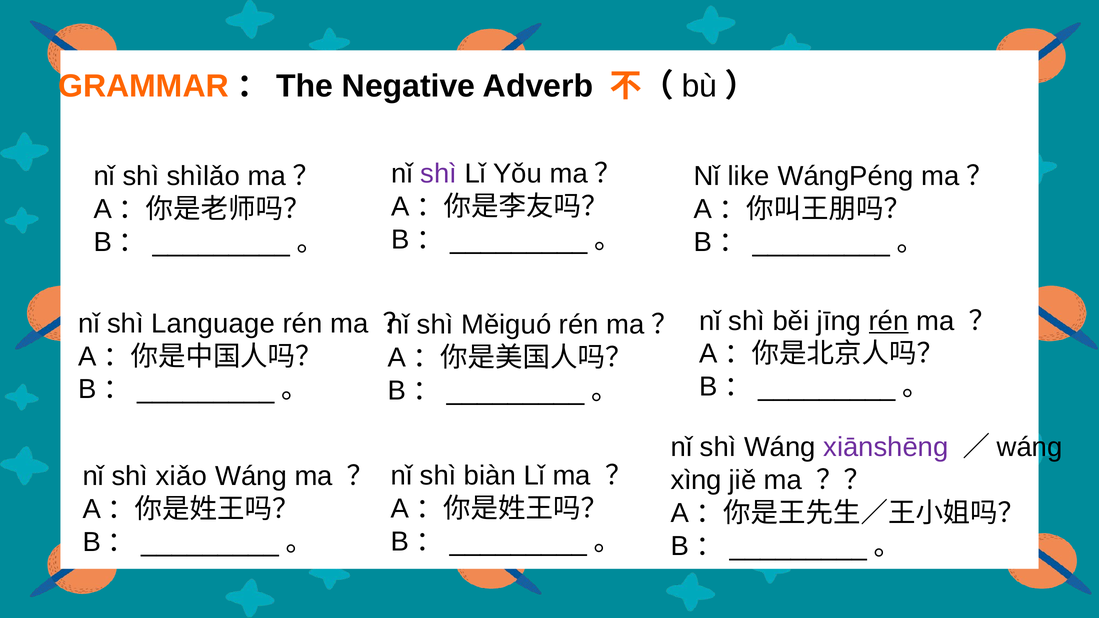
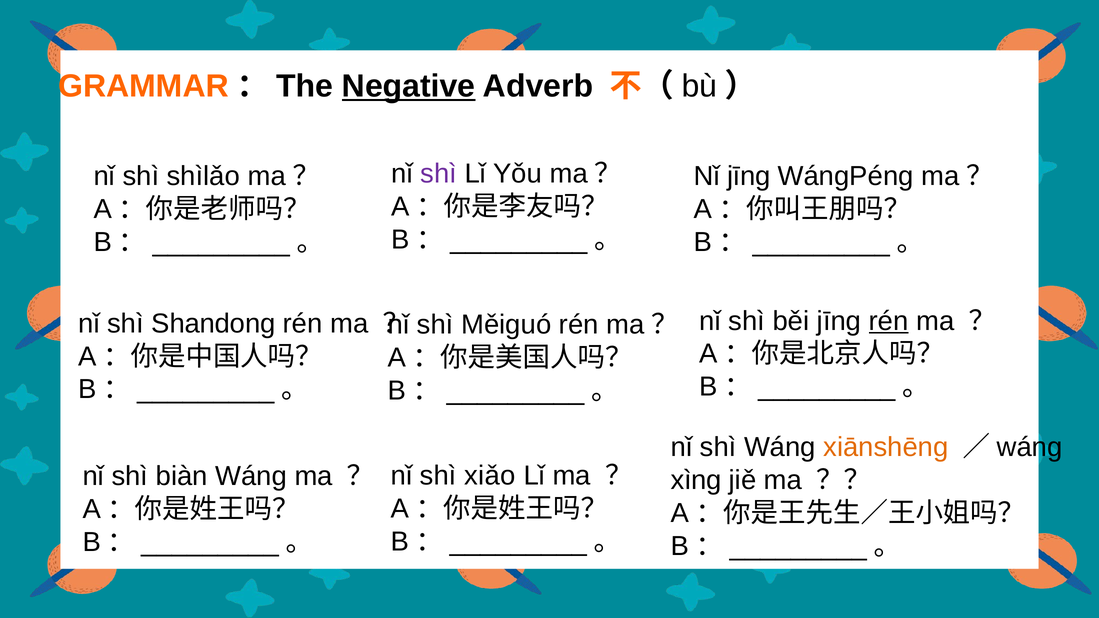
Negative underline: none -> present
Nǐ like: like -> jīng
Language: Language -> Shandong
xiānshēng colour: purple -> orange
biàn: biàn -> xiǎo
xiǎo: xiǎo -> biàn
